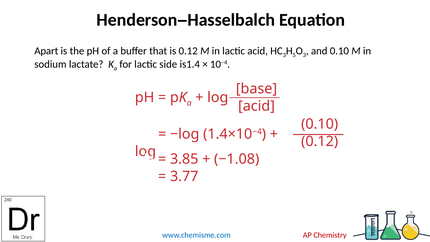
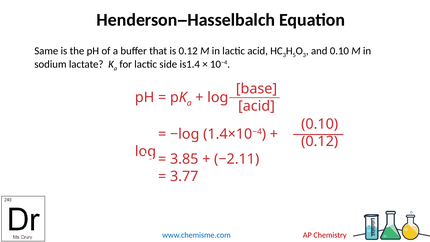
Apart: Apart -> Same
−1.08: −1.08 -> −2.11
